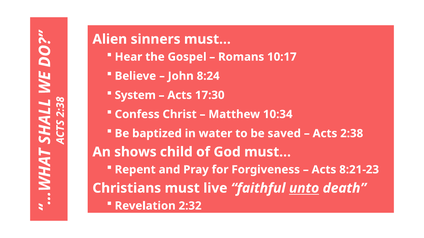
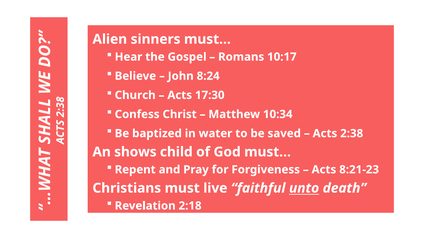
System: System -> Church
2:32: 2:32 -> 2:18
